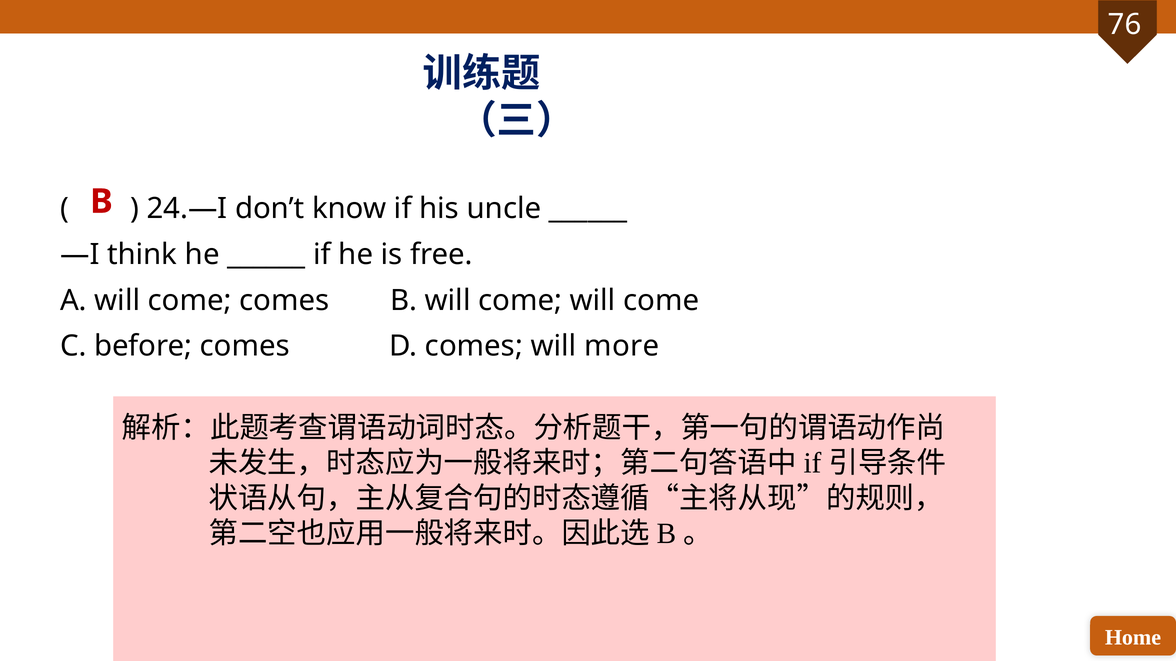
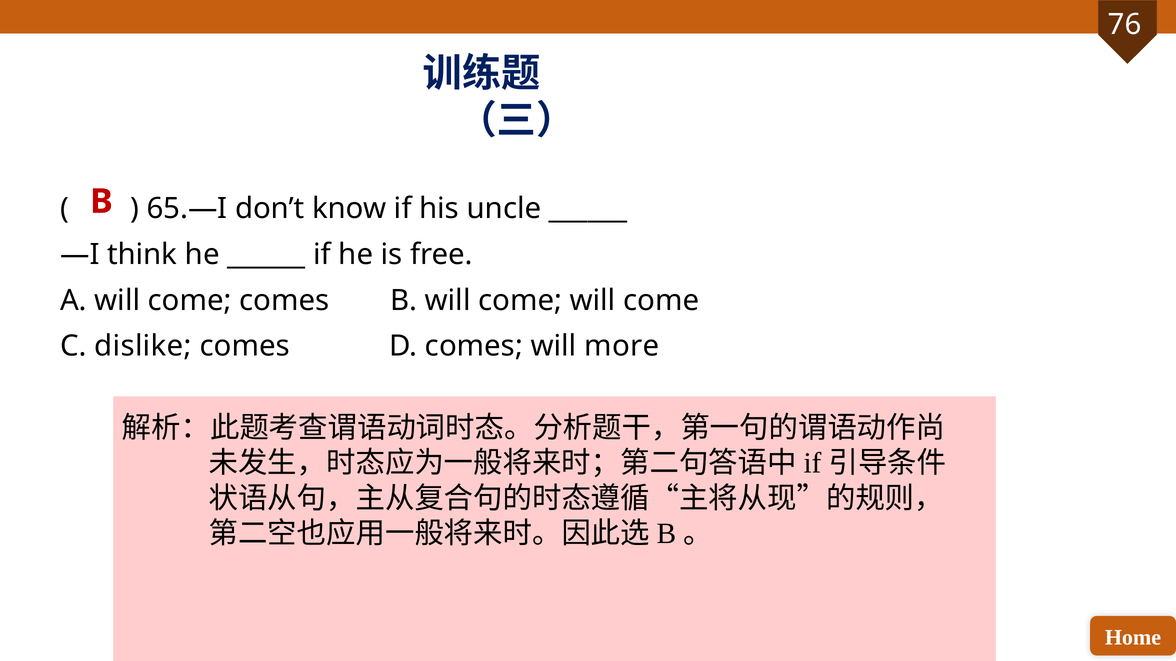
24.—I: 24.—I -> 65.—I
before: before -> dislike
